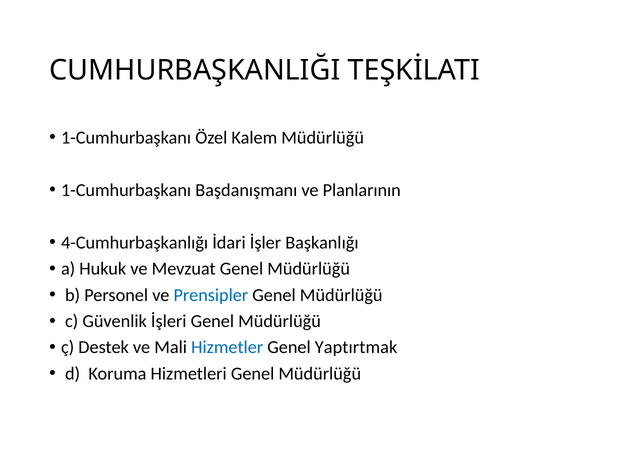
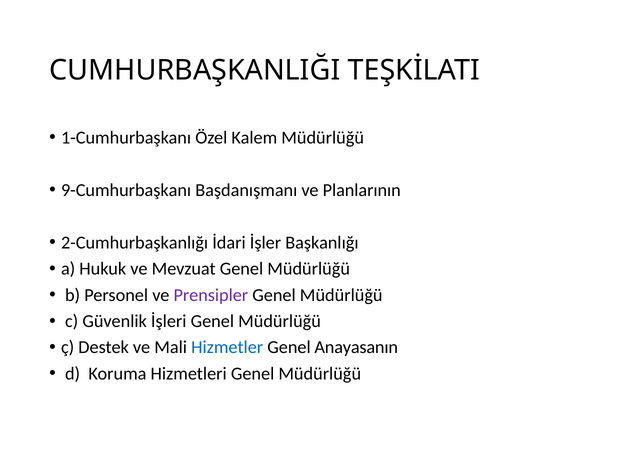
1-Cumhurbaşkanı at (126, 190): 1-Cumhurbaşkanı -> 9-Cumhurbaşkanı
4-Cumhurbaşkanlığı: 4-Cumhurbaşkanlığı -> 2-Cumhurbaşkanlığı
Prensipler colour: blue -> purple
Yaptırtmak: Yaptırtmak -> Anayasanın
